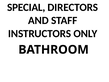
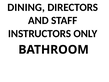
SPECIAL: SPECIAL -> DINING
